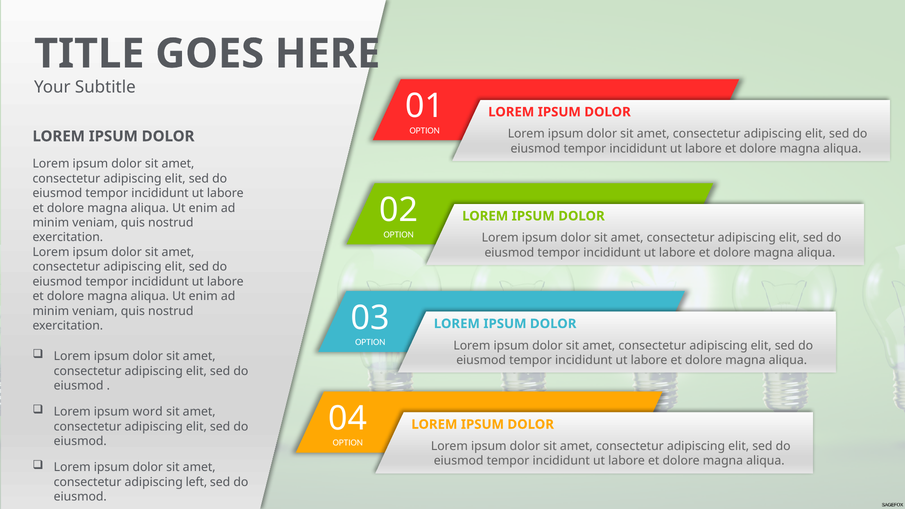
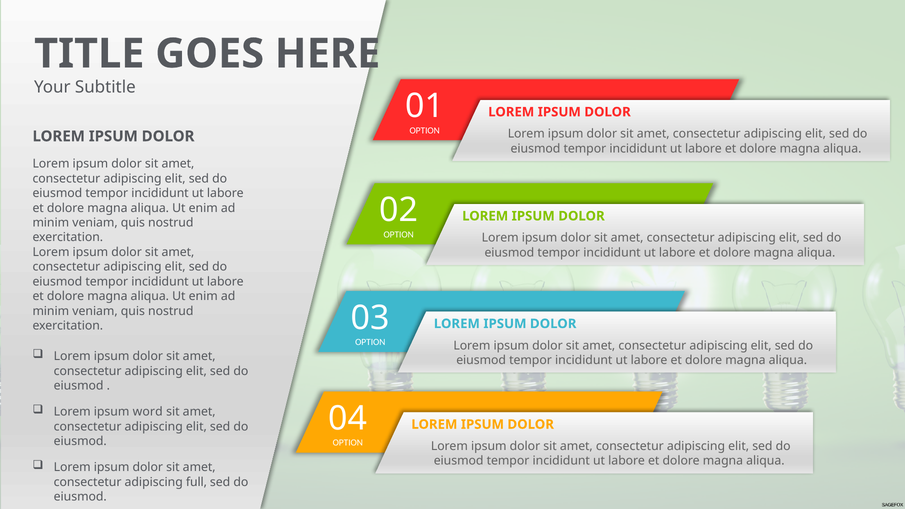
left: left -> full
